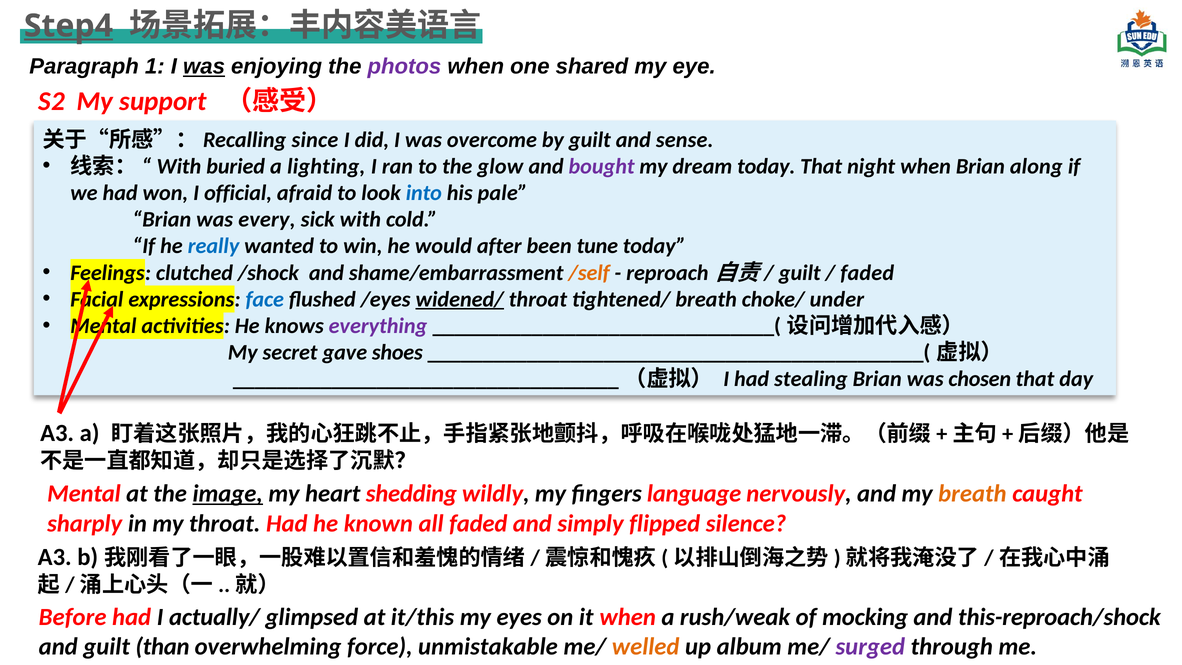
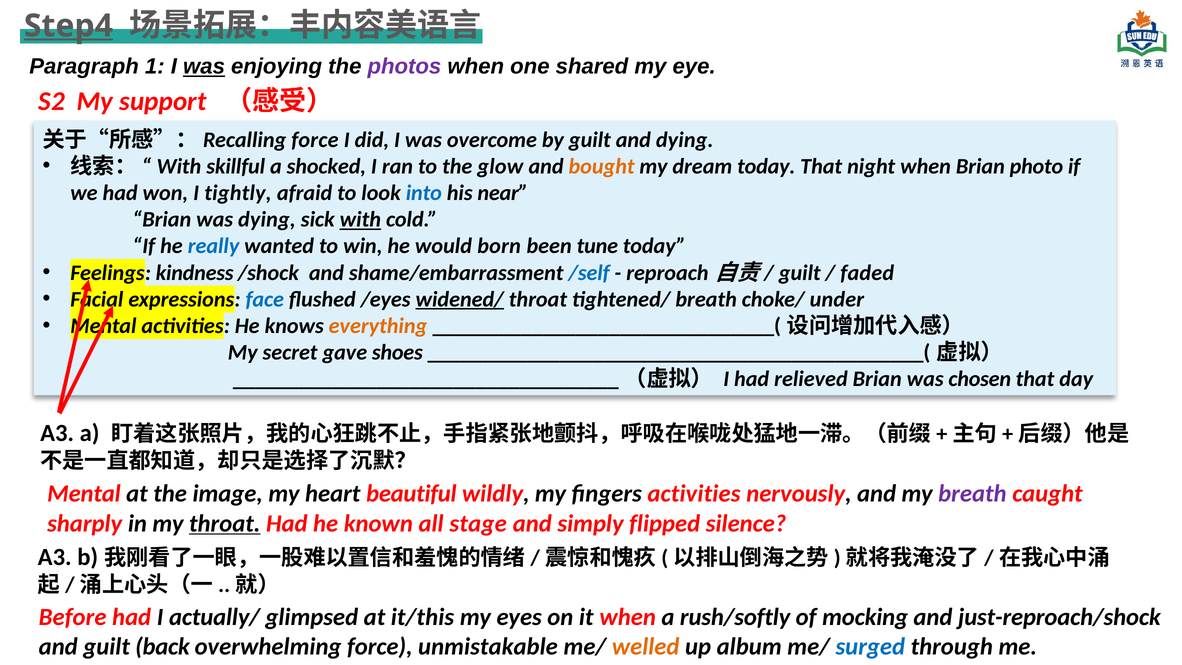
since at (315, 140): since -> force
and sense: sense -> dying
buried: buried -> skillful
lighting: lighting -> shocked
bought colour: purple -> orange
along: along -> photo
official: official -> tightly
pale: pale -> near
was every: every -> dying
with underline: none -> present
after: after -> born
clutched: clutched -> kindness
/self colour: orange -> blue
everything colour: purple -> orange
stealing: stealing -> relieved
image underline: present -> none
shedding: shedding -> beautiful
fingers language: language -> activities
breath at (972, 494) colour: orange -> purple
throat at (225, 523) underline: none -> present
all faded: faded -> stage
rush/weak: rush/weak -> rush/softly
this-reproach/shock: this-reproach/shock -> just-reproach/shock
than: than -> back
surged colour: purple -> blue
